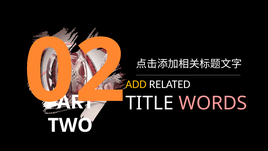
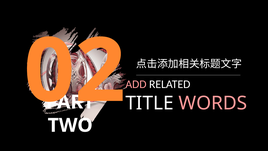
ADD colour: yellow -> pink
